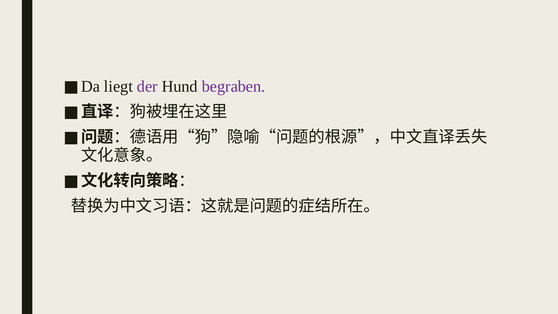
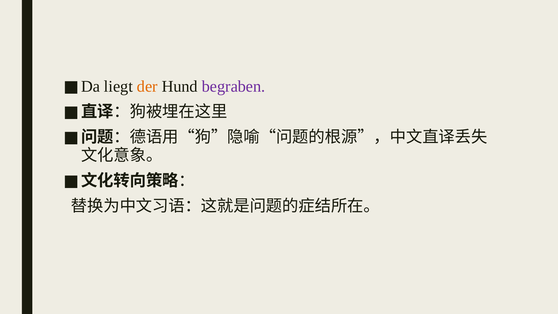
der colour: purple -> orange
